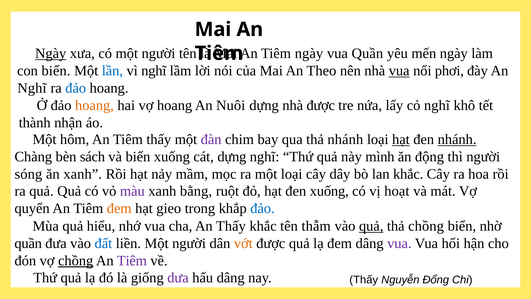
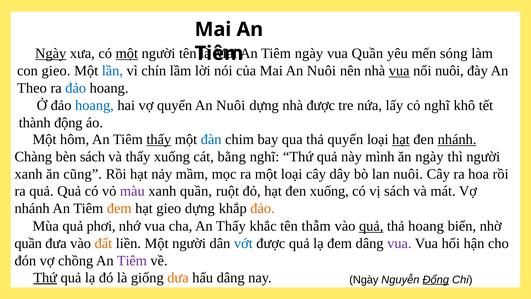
một at (127, 53) underline: none -> present
mến ngày: ngày -> sóng
con biển: biển -> gieo
vì nghĩ: nghĩ -> chín
Mai An Theo: Theo -> Nuôi
nổi phơi: phơi -> nuôi
Nghĩ at (32, 88): Nghĩ -> Theo
hoang at (94, 105) colour: orange -> blue
vợ hoang: hoang -> quyển
nhận: nhận -> động
thấy at (159, 139) underline: none -> present
đàn colour: purple -> blue
thả nhánh: nhánh -> quyển
và biển: biển -> thấy
cát dựng: dựng -> bằng
ăn động: động -> ngày
sóng at (28, 174): sóng -> xanh
ăn xanh: xanh -> cũng
lan khắc: khắc -> nuôi
xanh bằng: bằng -> quần
vị hoạt: hoạt -> sách
quyển at (32, 208): quyển -> nhánh
gieo trong: trong -> dựng
đảo at (262, 208) colour: blue -> orange
hiểu: hiểu -> phơi
thả chồng: chồng -> hoang
đất colour: blue -> orange
vớt colour: orange -> blue
chồng at (76, 260) underline: present -> none
Thứ at (45, 277) underline: none -> present
dưa colour: purple -> orange
nay Thấy: Thấy -> Ngày
Đổng underline: none -> present
